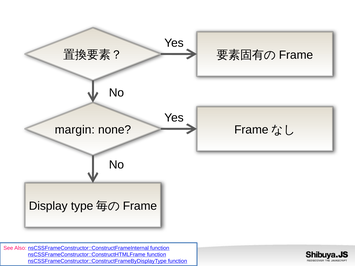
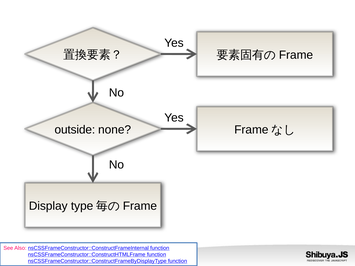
margin: margin -> outside
